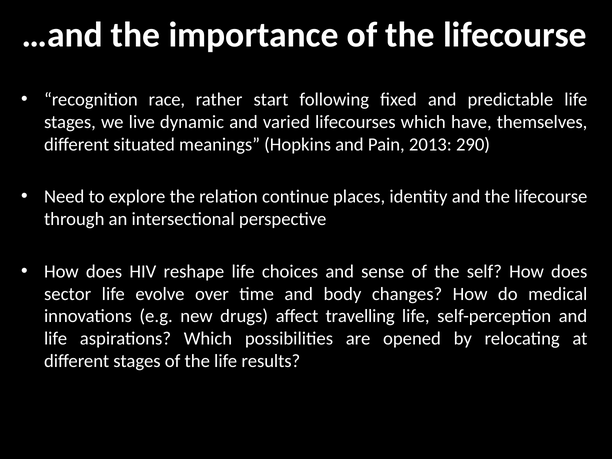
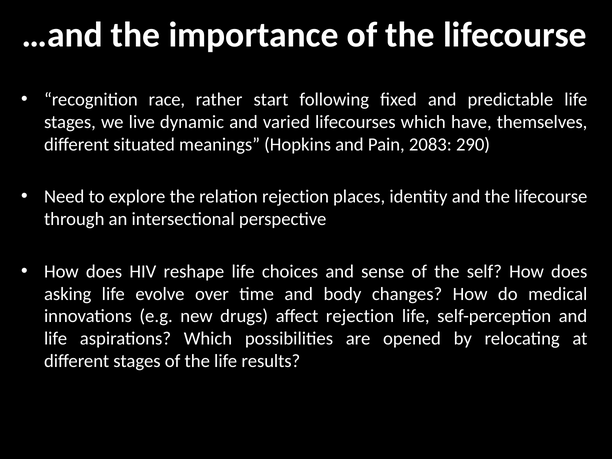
2013: 2013 -> 2083
relation continue: continue -> rejection
sector: sector -> asking
affect travelling: travelling -> rejection
